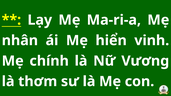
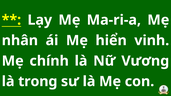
thơm: thơm -> trong
